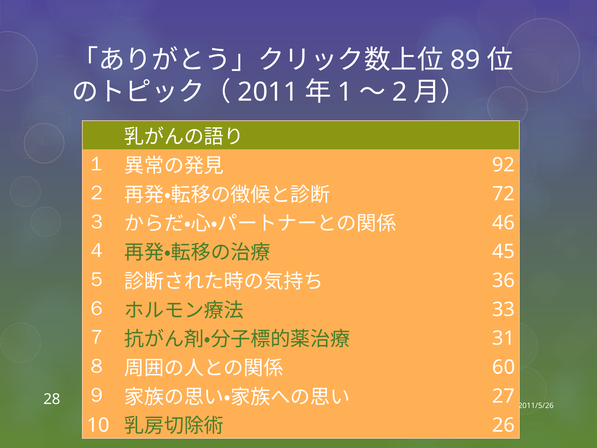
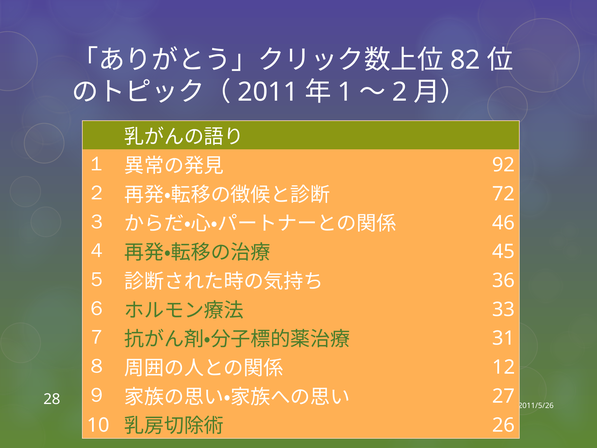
89: 89 -> 82
60: 60 -> 12
